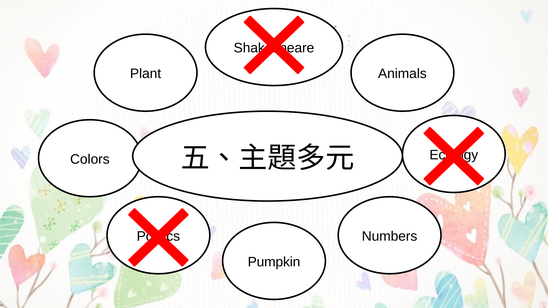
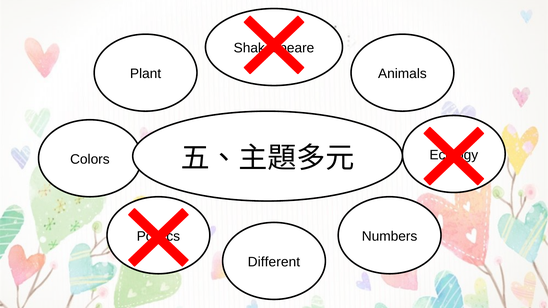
Pumpkin: Pumpkin -> Different
